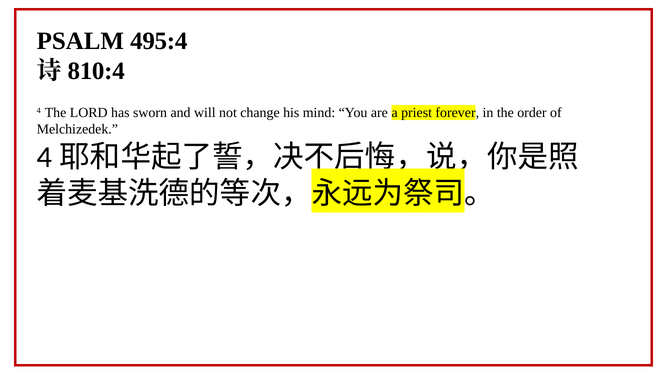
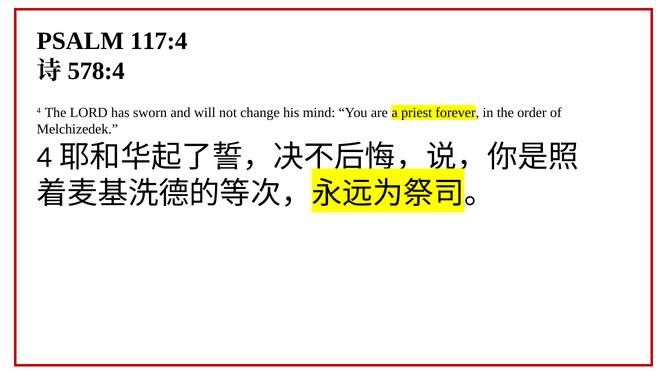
495:4: 495:4 -> 117:4
810:4: 810:4 -> 578:4
